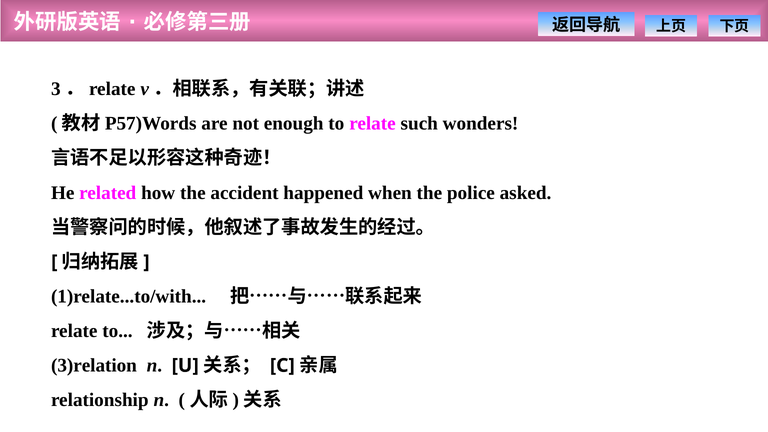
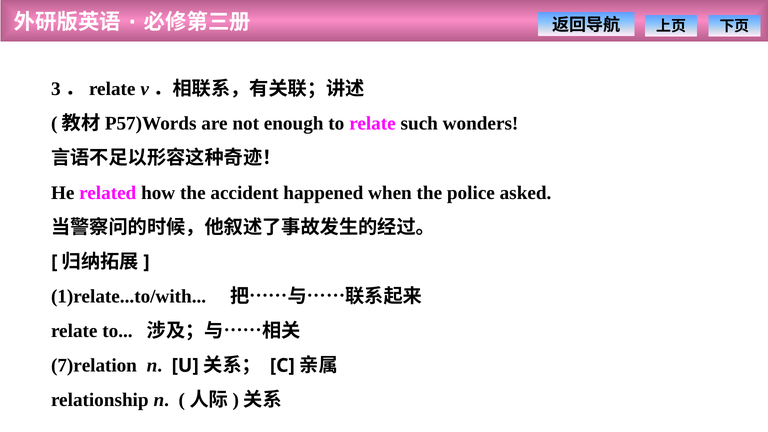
3)relation: 3)relation -> 7)relation
